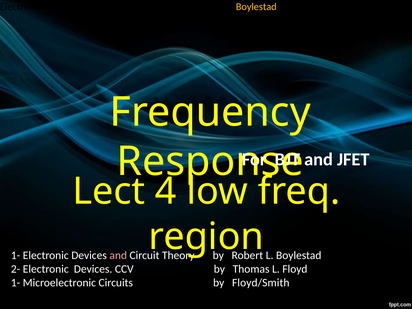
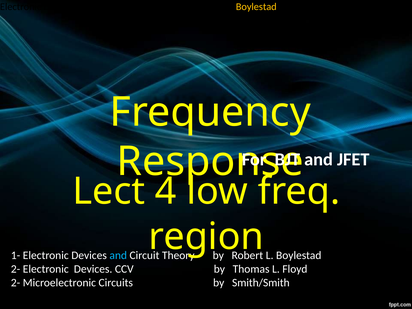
and at (118, 255) colour: pink -> light blue
1- at (16, 283): 1- -> 2-
Floyd/Smith: Floyd/Smith -> Smith/Smith
